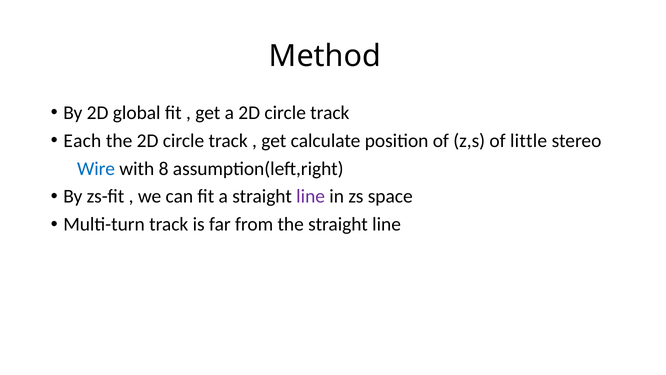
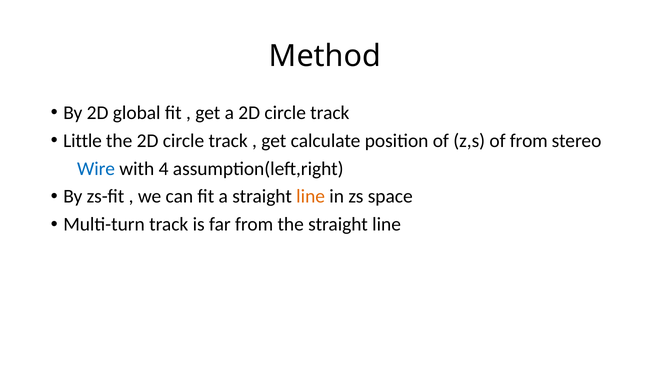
Each: Each -> Little
of little: little -> from
8: 8 -> 4
line at (311, 196) colour: purple -> orange
